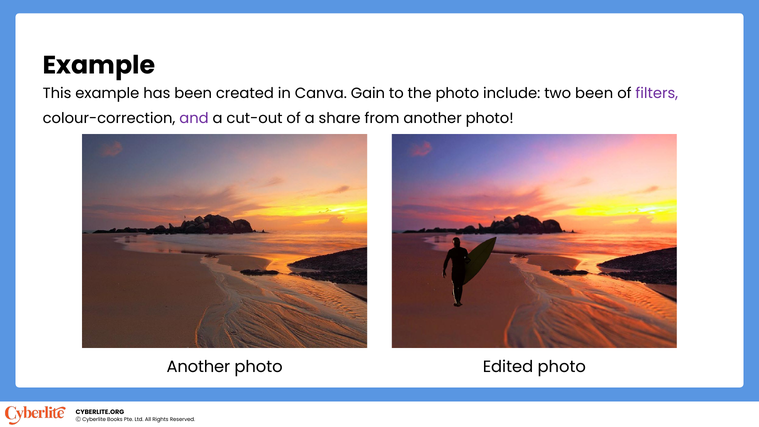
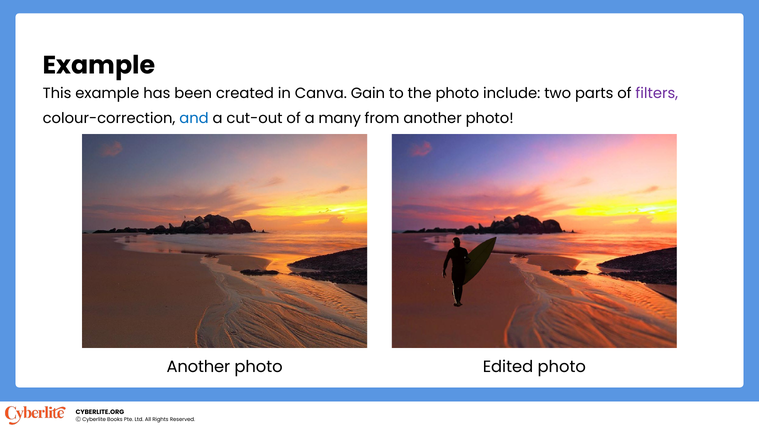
two been: been -> parts
and colour: purple -> blue
share: share -> many
